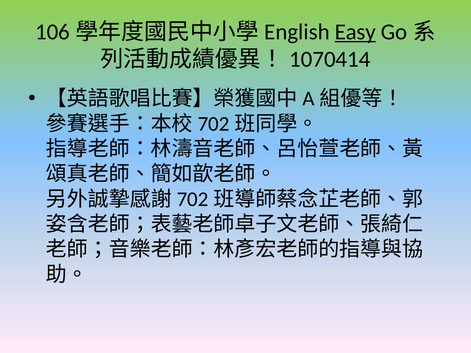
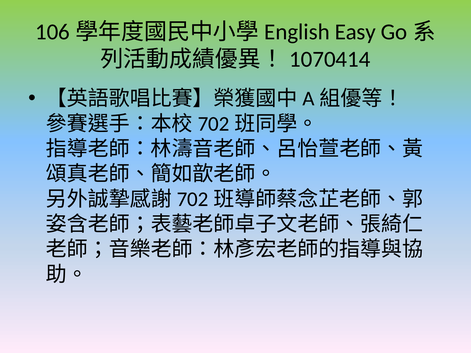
Easy underline: present -> none
